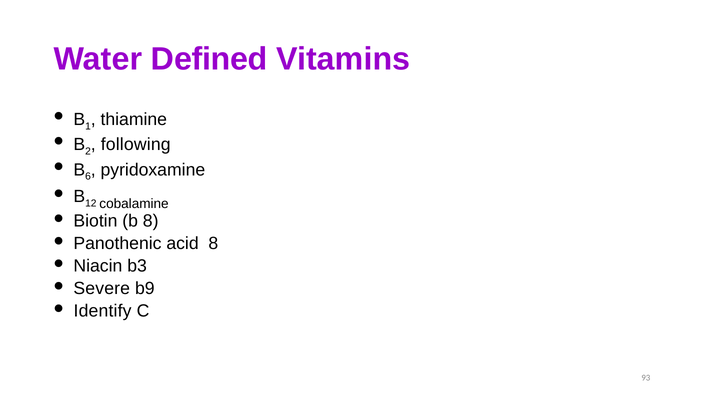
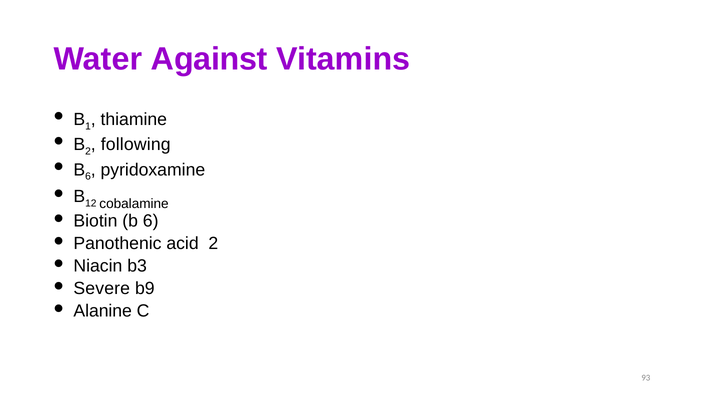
Defined: Defined -> Against
Biotin b 8: 8 -> 6
acid 8: 8 -> 2
Identify: Identify -> Alanine
